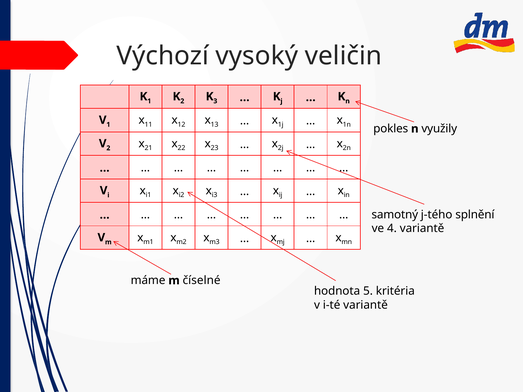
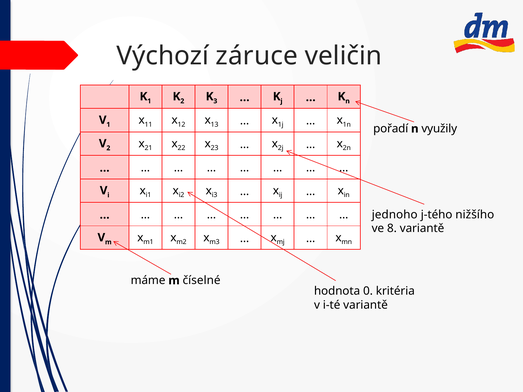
vysoký: vysoký -> záruce
pokles: pokles -> pořadí
samotný: samotný -> jednoho
splnění: splnění -> nižšího
4: 4 -> 8
5: 5 -> 0
